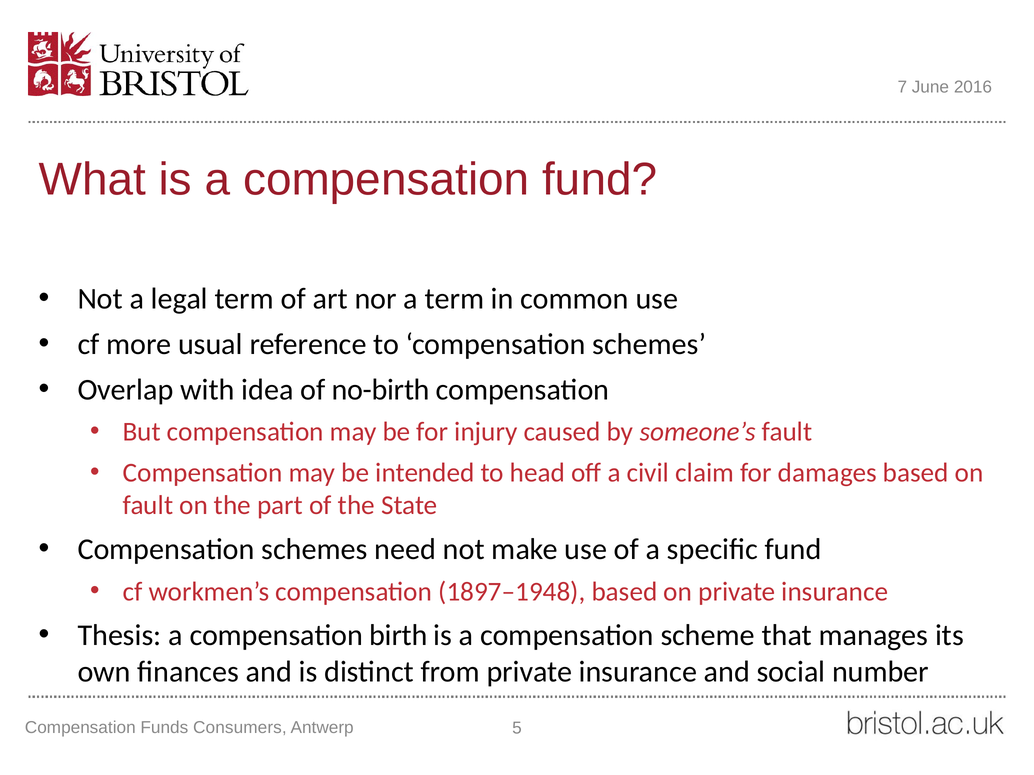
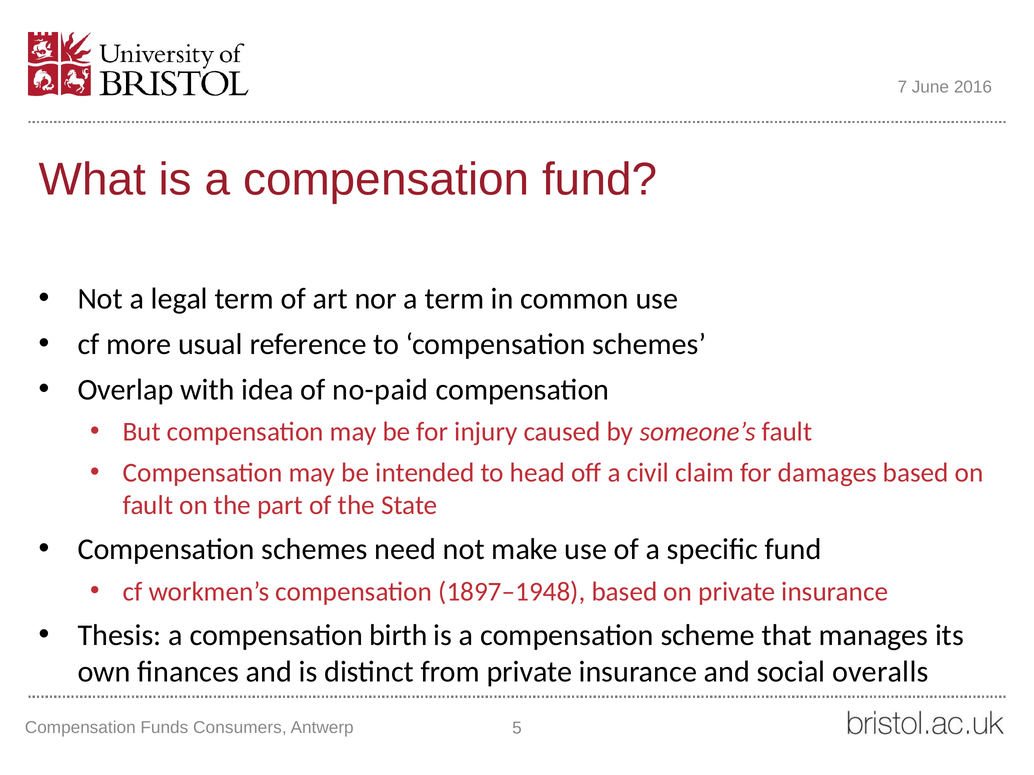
no-birth: no-birth -> no-paid
number: number -> overalls
